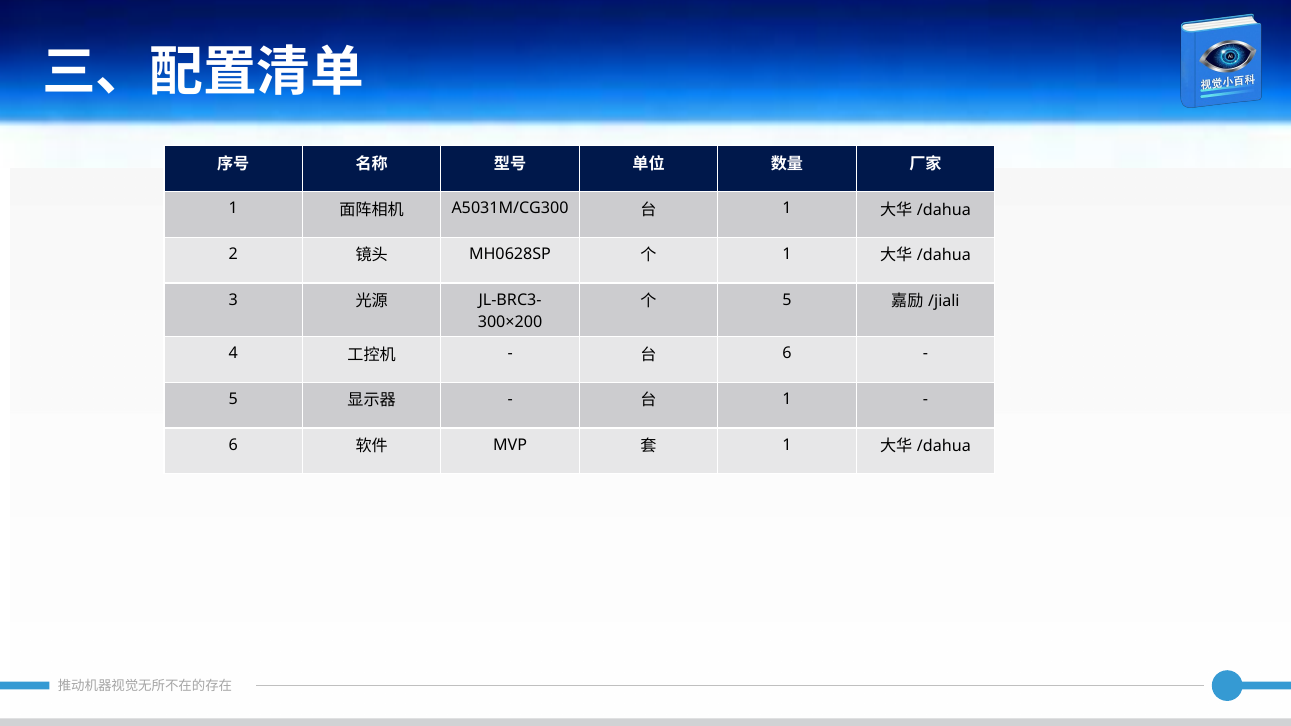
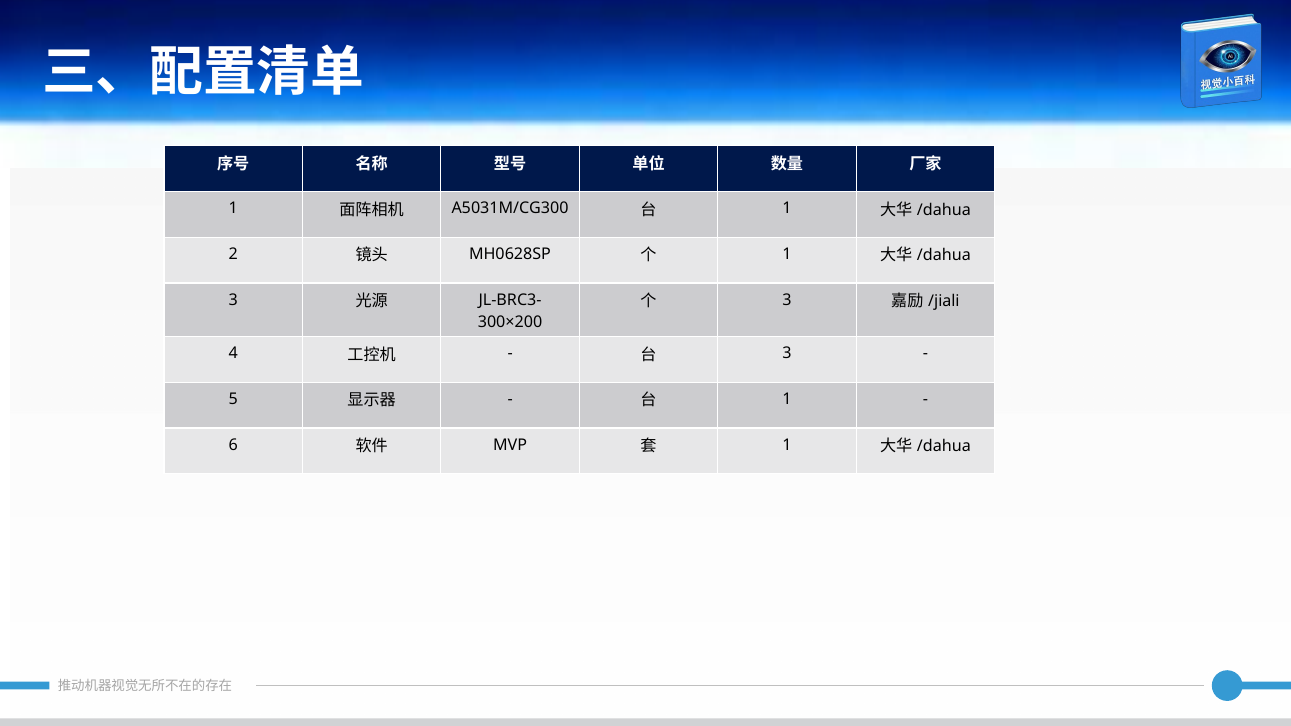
5 at (787, 300): 5 -> 3
6 at (787, 353): 6 -> 3
